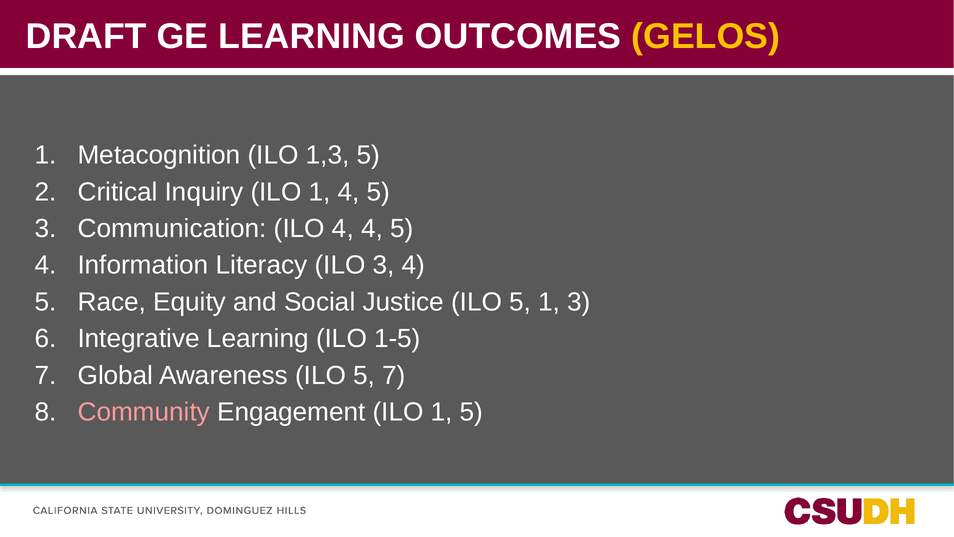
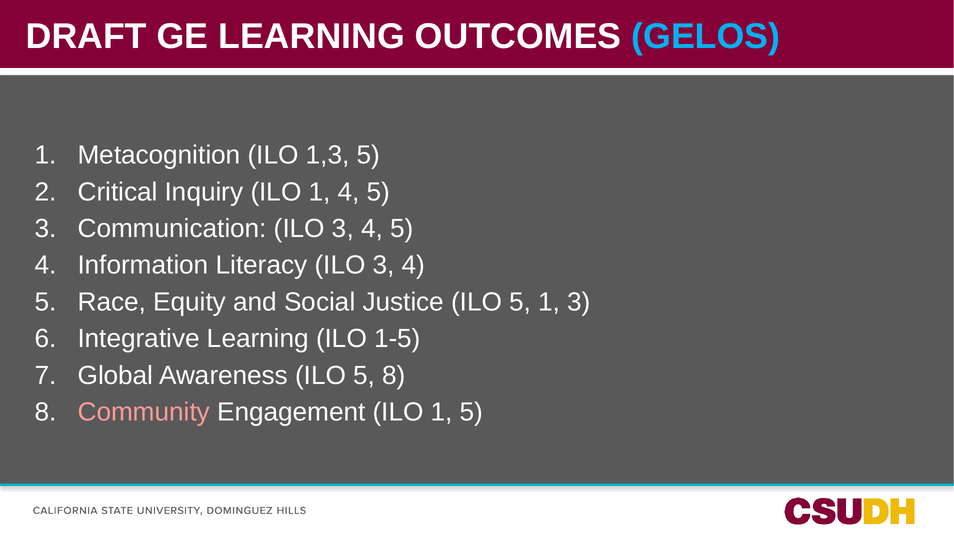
GELOS colour: yellow -> light blue
Communication ILO 4: 4 -> 3
5 7: 7 -> 8
